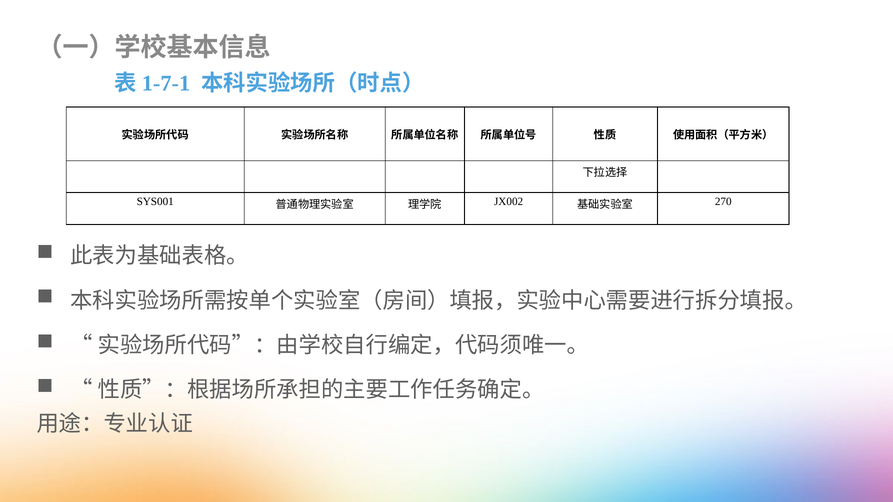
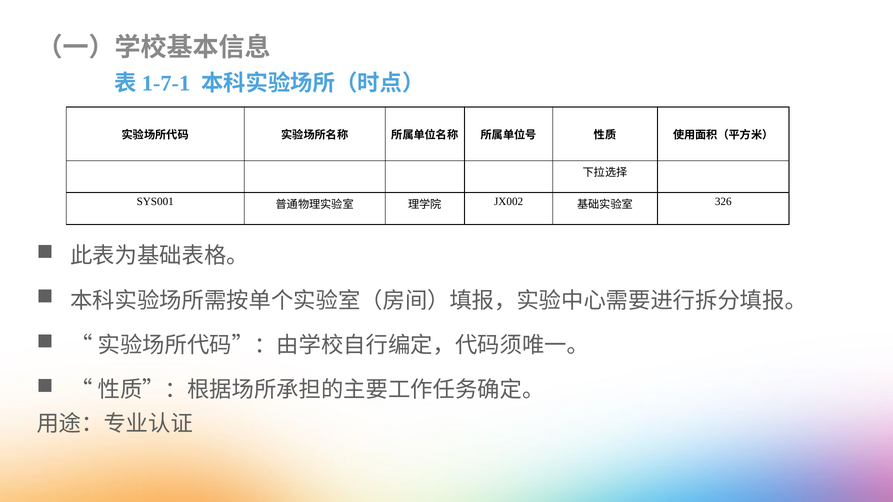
270: 270 -> 326
